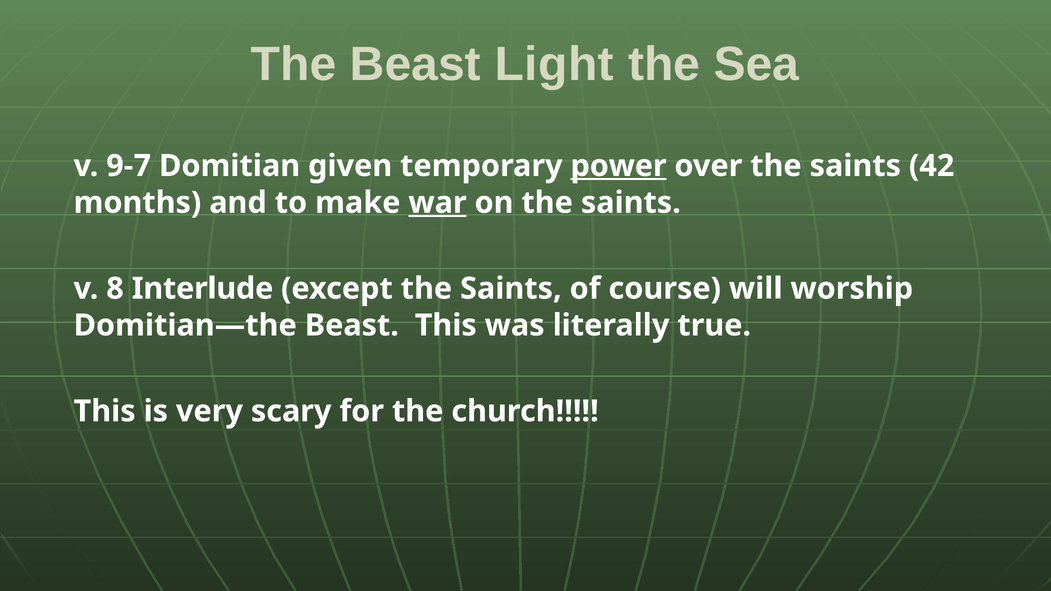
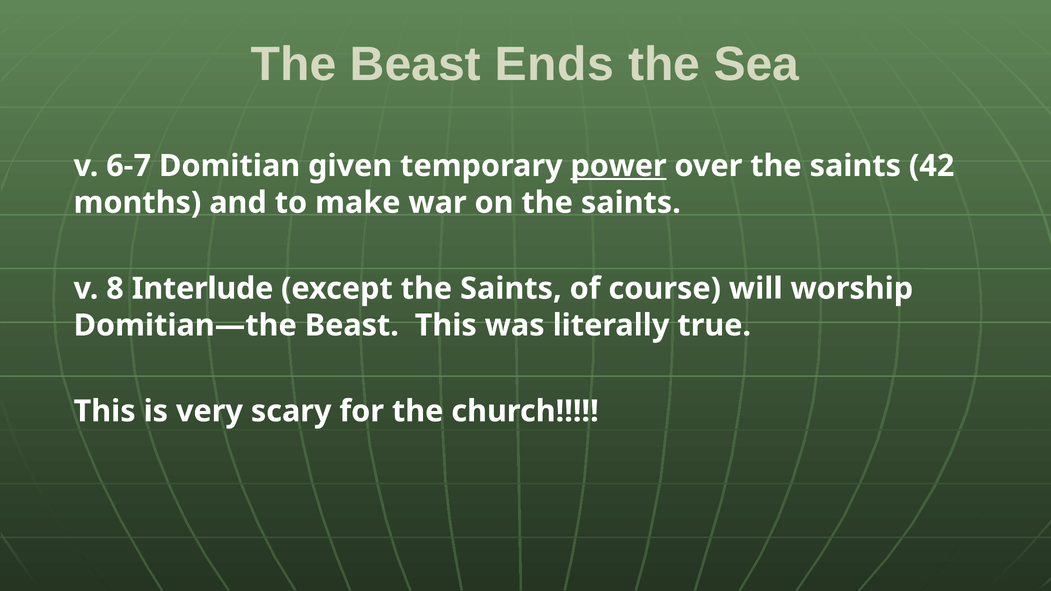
Light: Light -> Ends
9-7: 9-7 -> 6-7
war underline: present -> none
